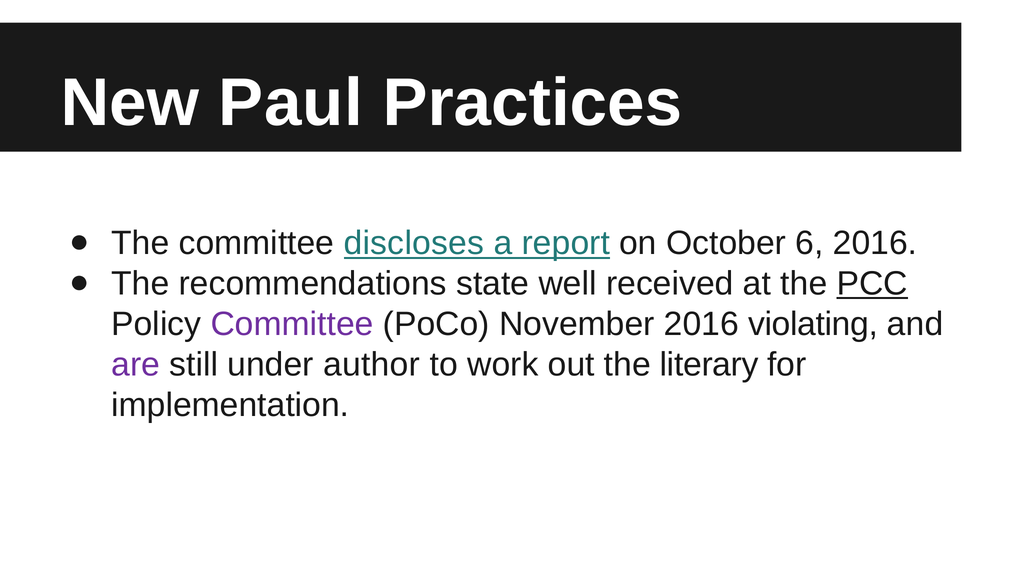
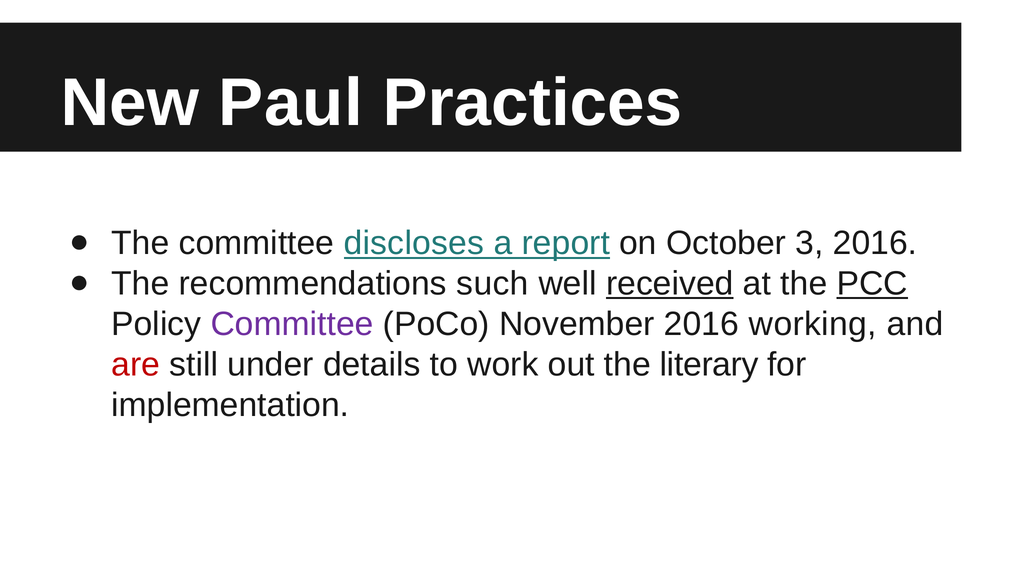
6: 6 -> 3
state: state -> such
received underline: none -> present
violating: violating -> working
are colour: purple -> red
author: author -> details
